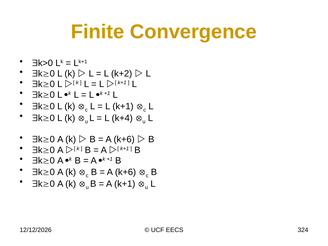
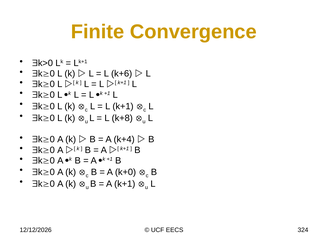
k+2: k+2 -> k+6
k+4: k+4 -> k+8
k+6 at (124, 139): k+6 -> k+4
k+6 at (126, 172): k+6 -> k+0
